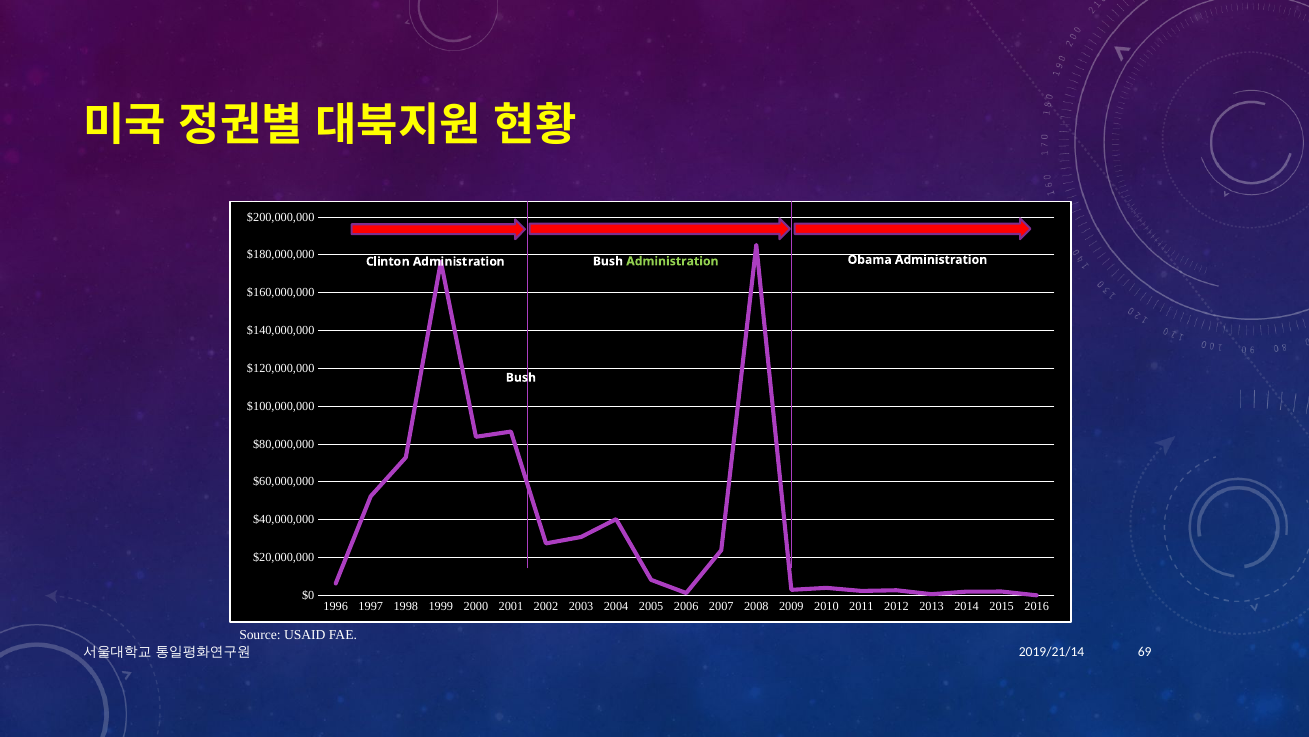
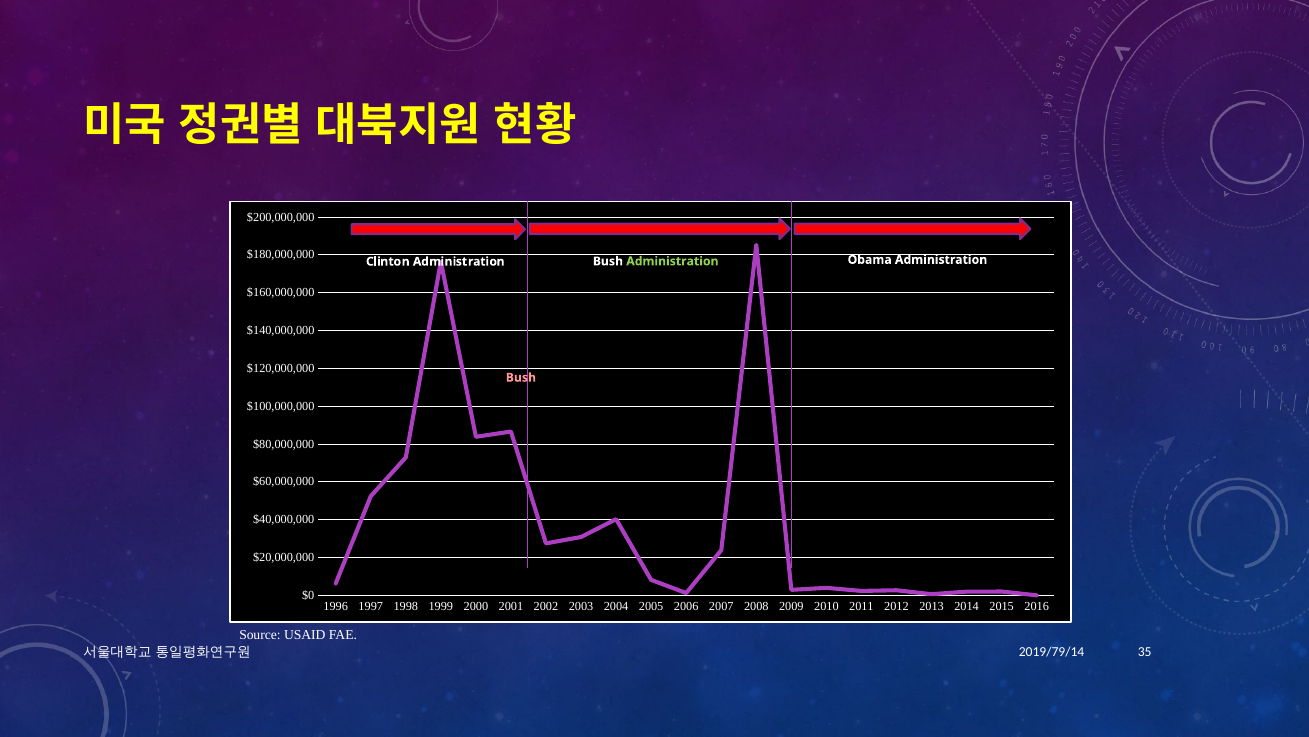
Bush at (521, 377) colour: white -> pink
2019/21/14: 2019/21/14 -> 2019/79/14
69: 69 -> 35
